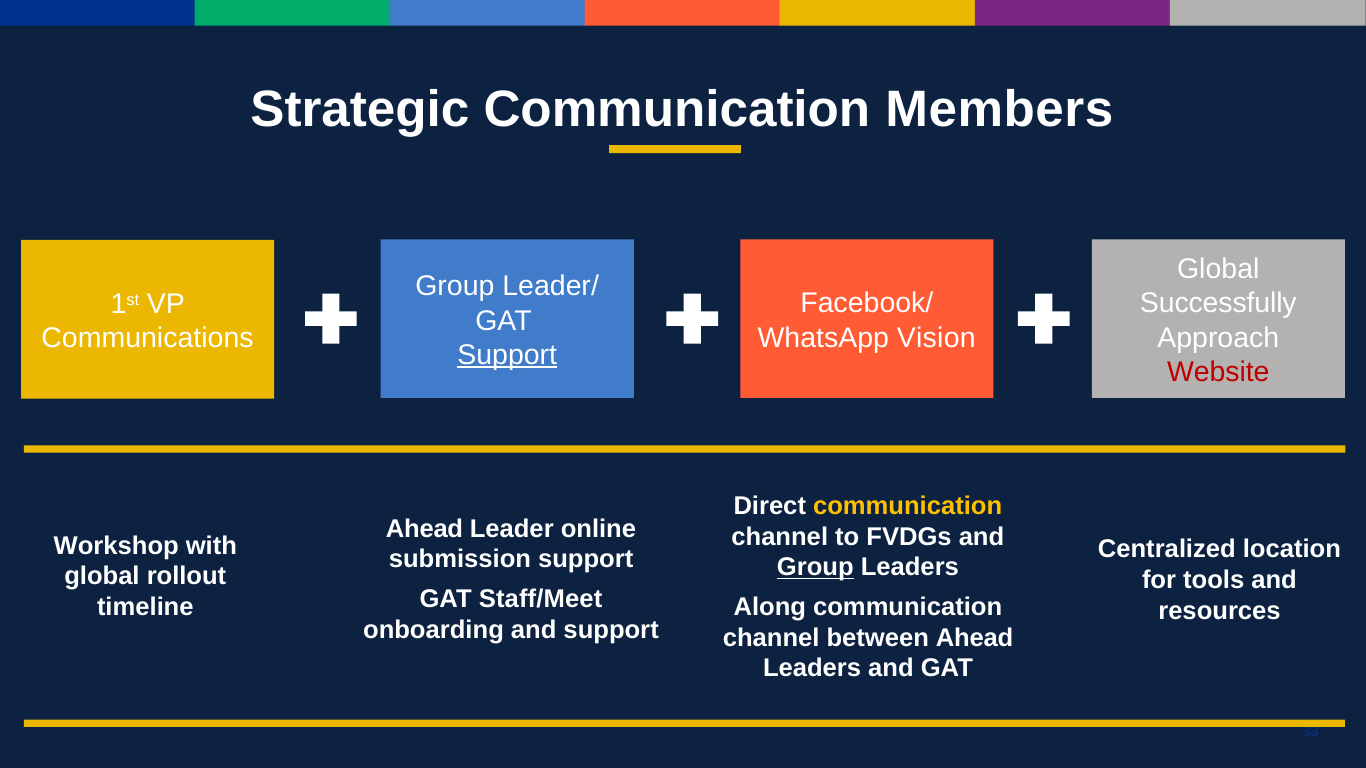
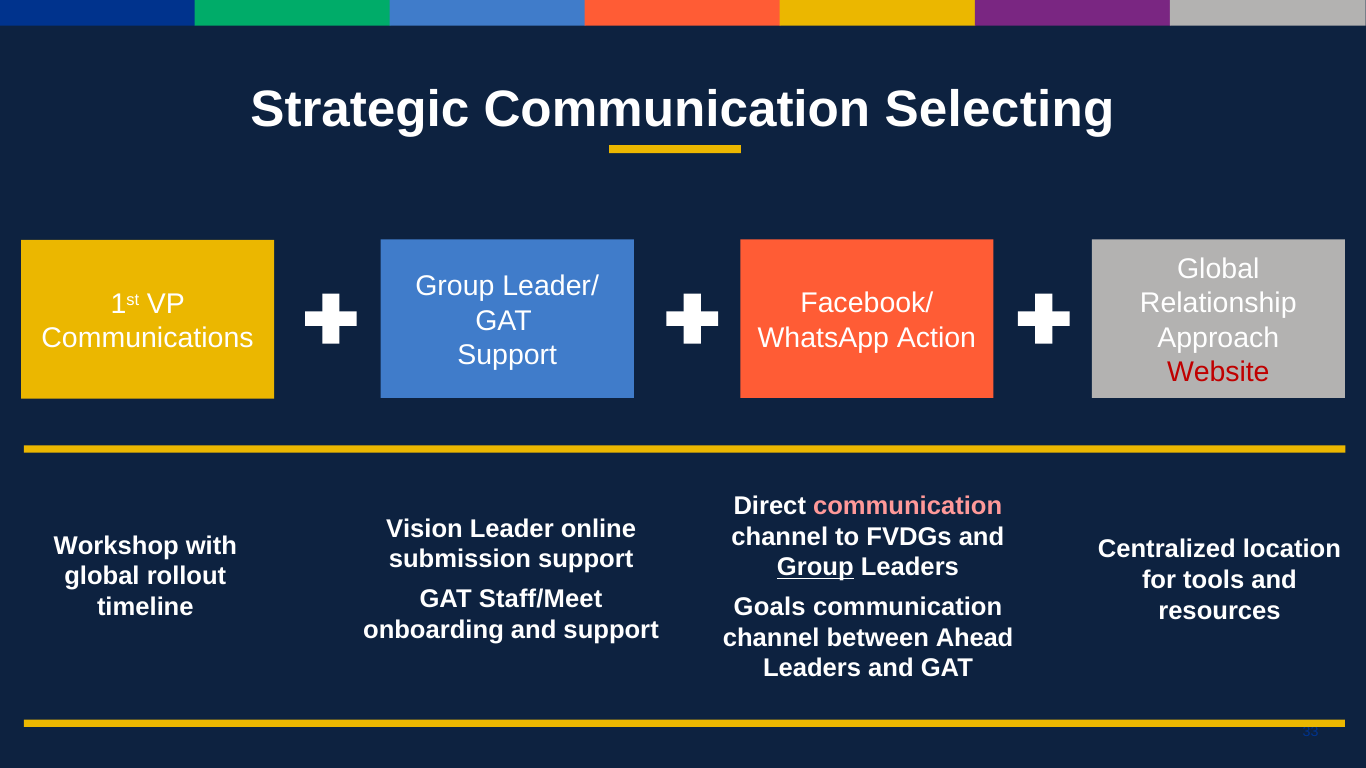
Members: Members -> Selecting
Successfully: Successfully -> Relationship
Vision: Vision -> Action
Support at (507, 355) underline: present -> none
communication at (908, 506) colour: yellow -> pink
Ahead at (425, 529): Ahead -> Vision
Along: Along -> Goals
